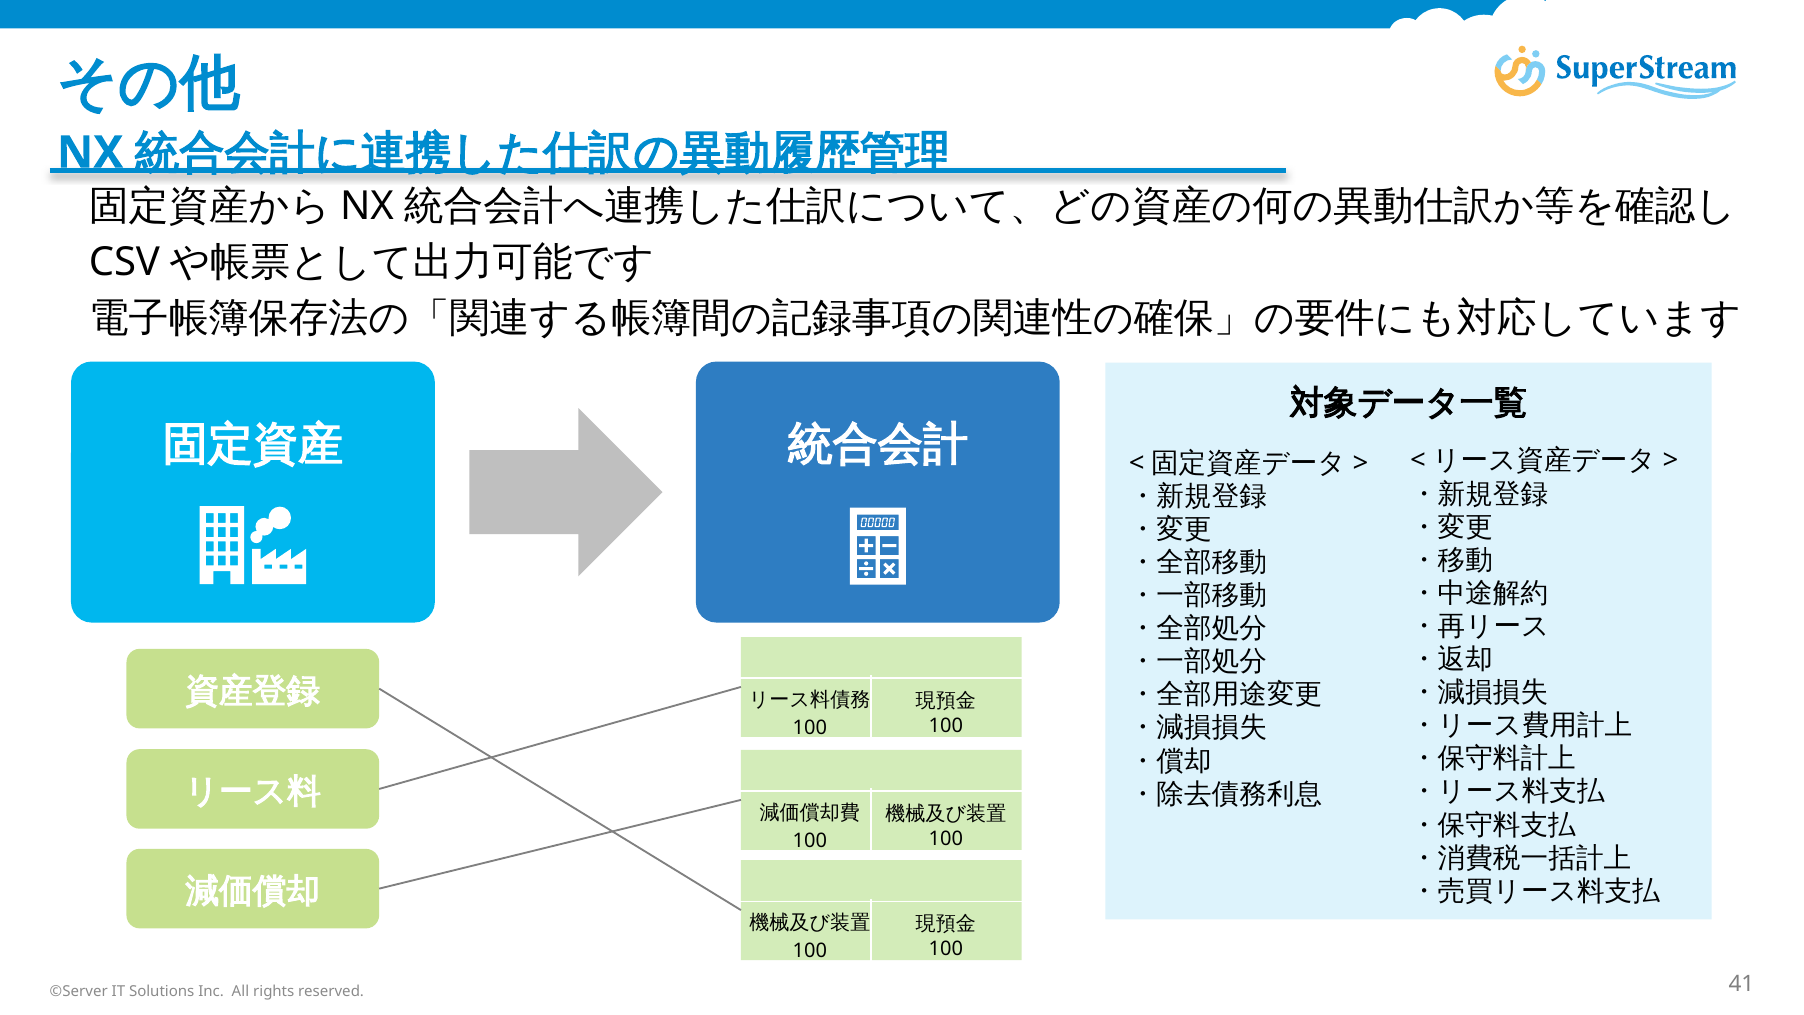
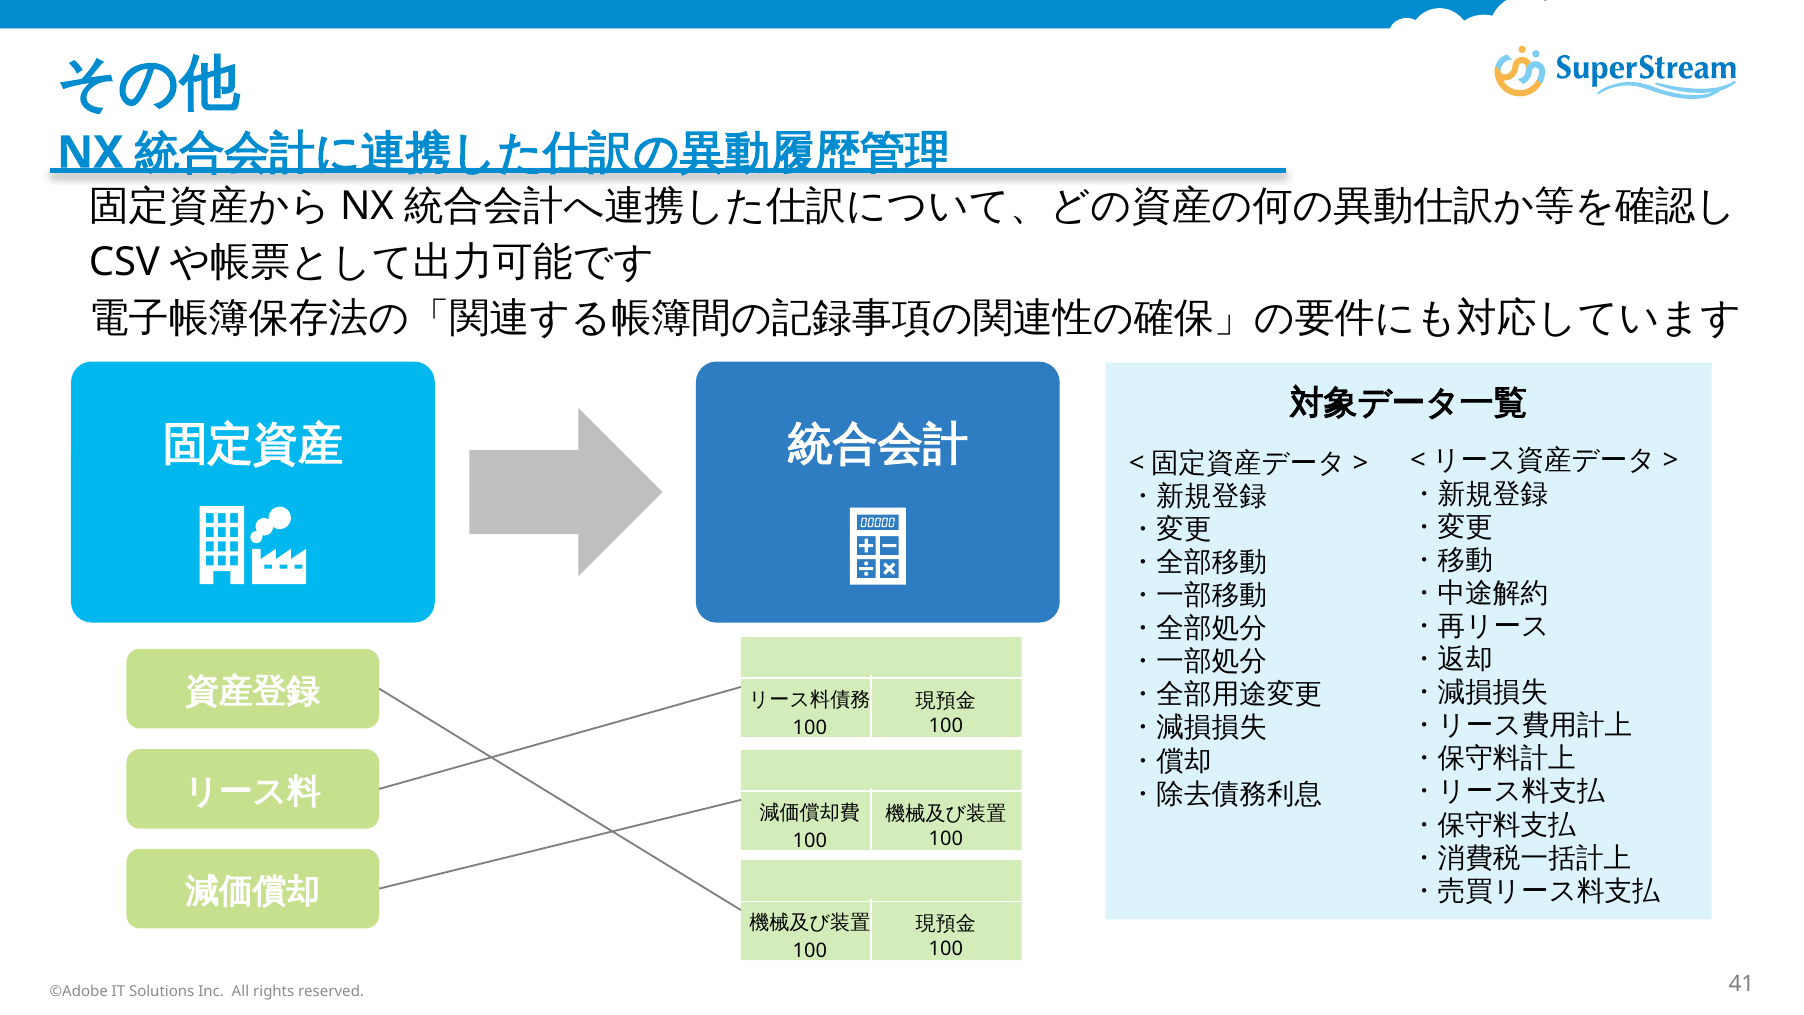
©Server: ©Server -> ©Adobe
